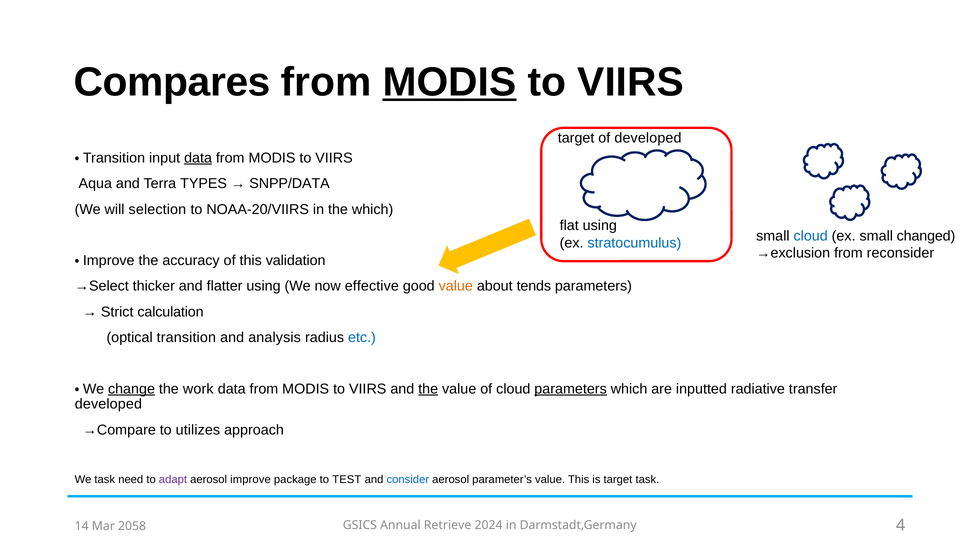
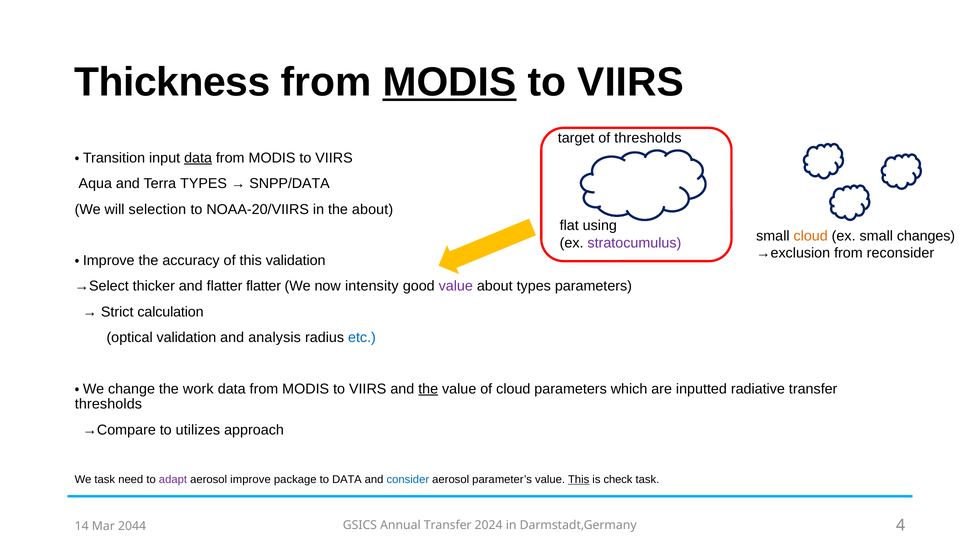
Compares: Compares -> Thickness
of developed: developed -> thresholds
the which: which -> about
cloud at (811, 236) colour: blue -> orange
changed: changed -> changes
stratocumulus colour: blue -> purple
flatter using: using -> flatter
effective: effective -> intensity
value at (456, 286) colour: orange -> purple
about tends: tends -> types
optical transition: transition -> validation
change underline: present -> none
parameters at (571, 389) underline: present -> none
developed at (108, 404): developed -> thresholds
to TEST: TEST -> DATA
This at (579, 480) underline: none -> present
is target: target -> check
Annual Retrieve: Retrieve -> Transfer
2058: 2058 -> 2044
